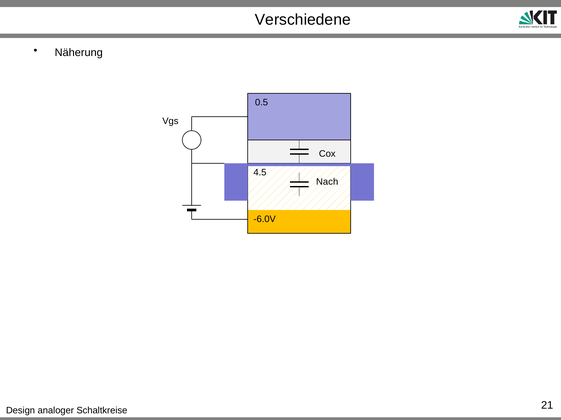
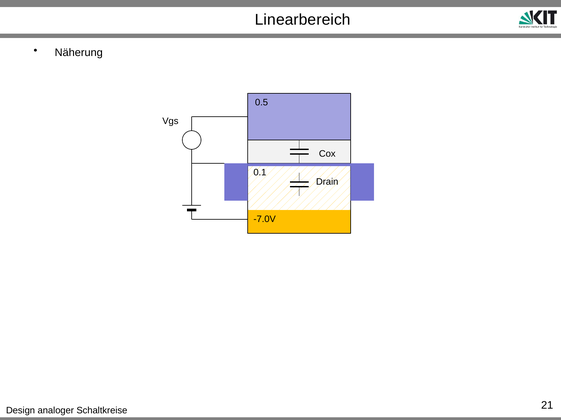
Verschiedene: Verschiedene -> Linearbereich
4.5: 4.5 -> 0.1
Nach: Nach -> Drain
-6.0V: -6.0V -> -7.0V
